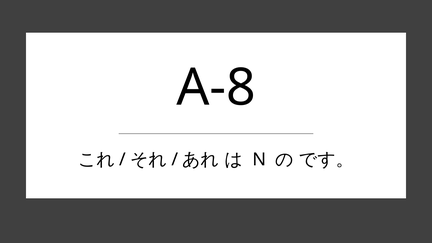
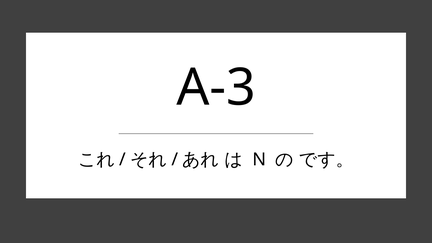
A-8: A-8 -> A-3
